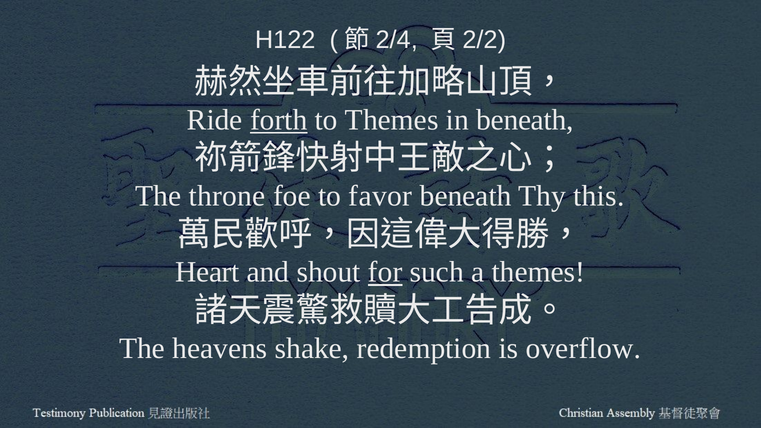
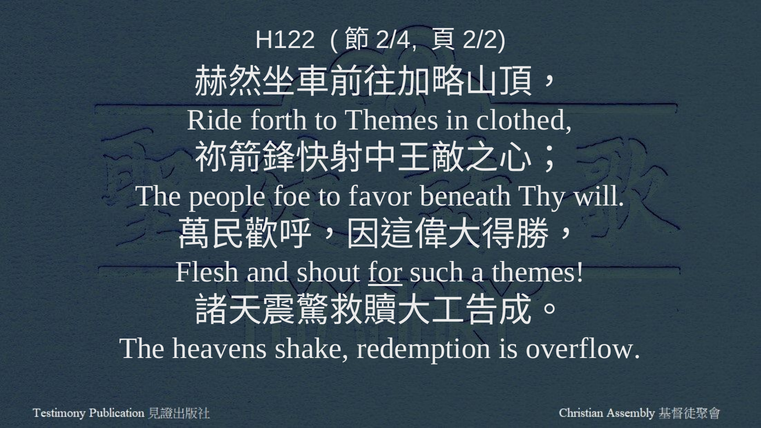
forth underline: present -> none
in beneath: beneath -> clothed
throne: throne -> people
this: this -> will
Heart: Heart -> Flesh
